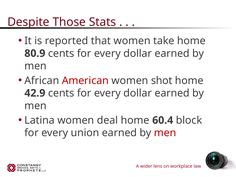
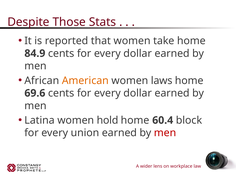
80.9: 80.9 -> 84.9
American colour: red -> orange
shot: shot -> laws
42.9: 42.9 -> 69.6
deal: deal -> hold
